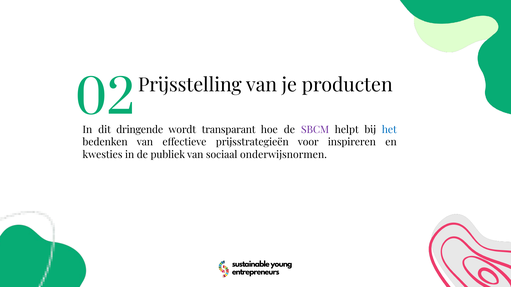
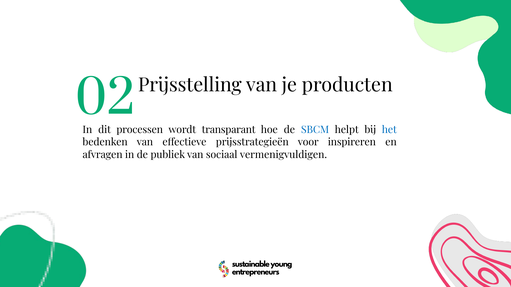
dringende: dringende -> processen
SBCM colour: purple -> blue
kwesties: kwesties -> afvragen
onderwijsnormen: onderwijsnormen -> vermenigvuldigen
